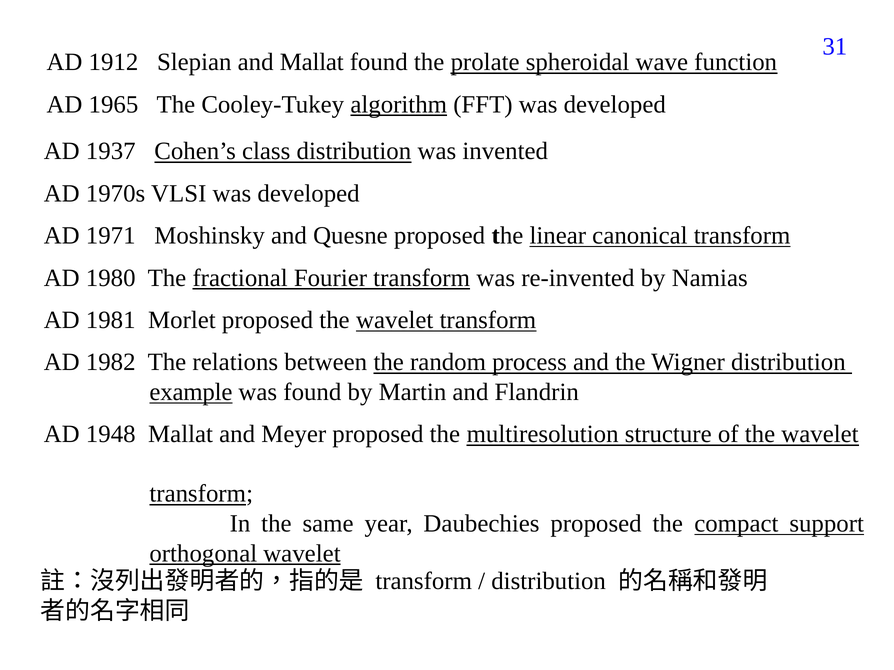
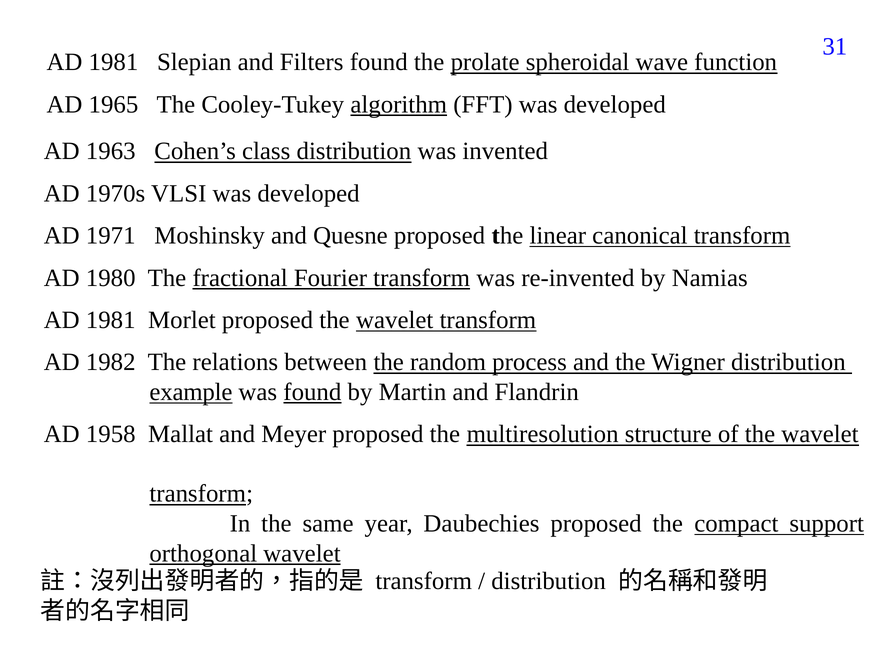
1912 at (113, 62): 1912 -> 1981
and Mallat: Mallat -> Filters
1937: 1937 -> 1963
found at (312, 392) underline: none -> present
1948: 1948 -> 1958
